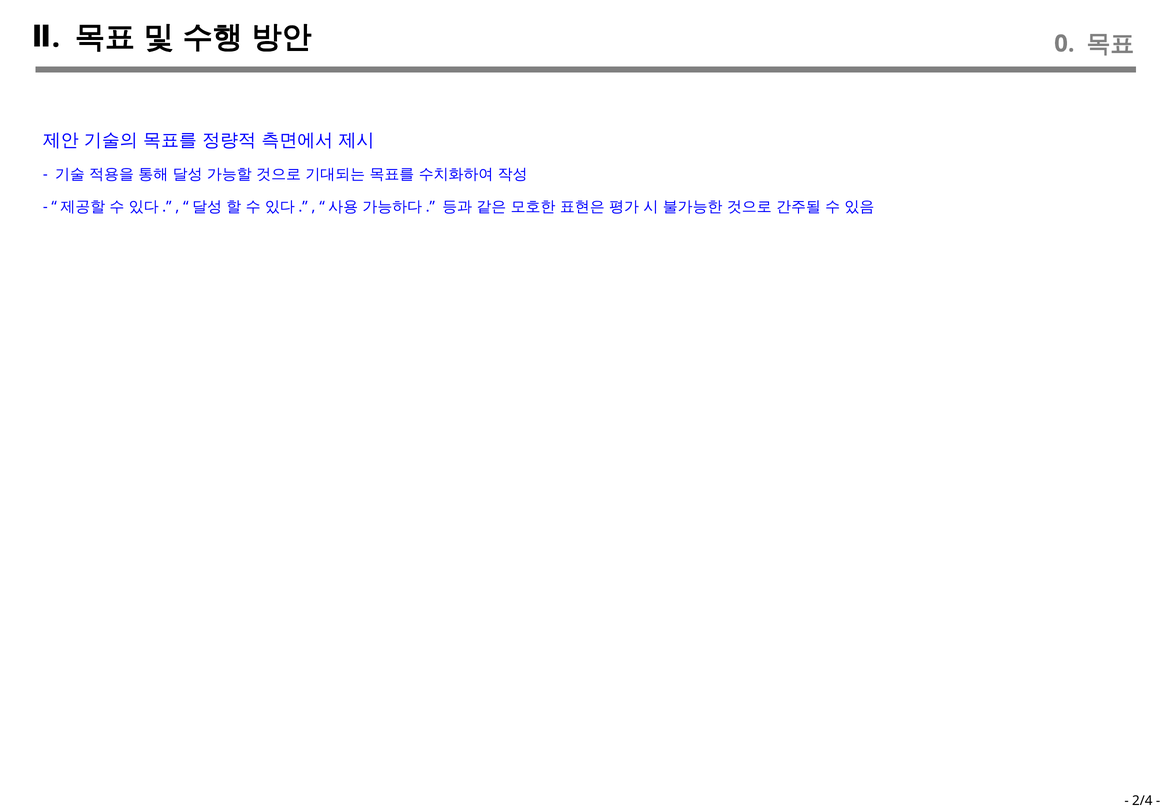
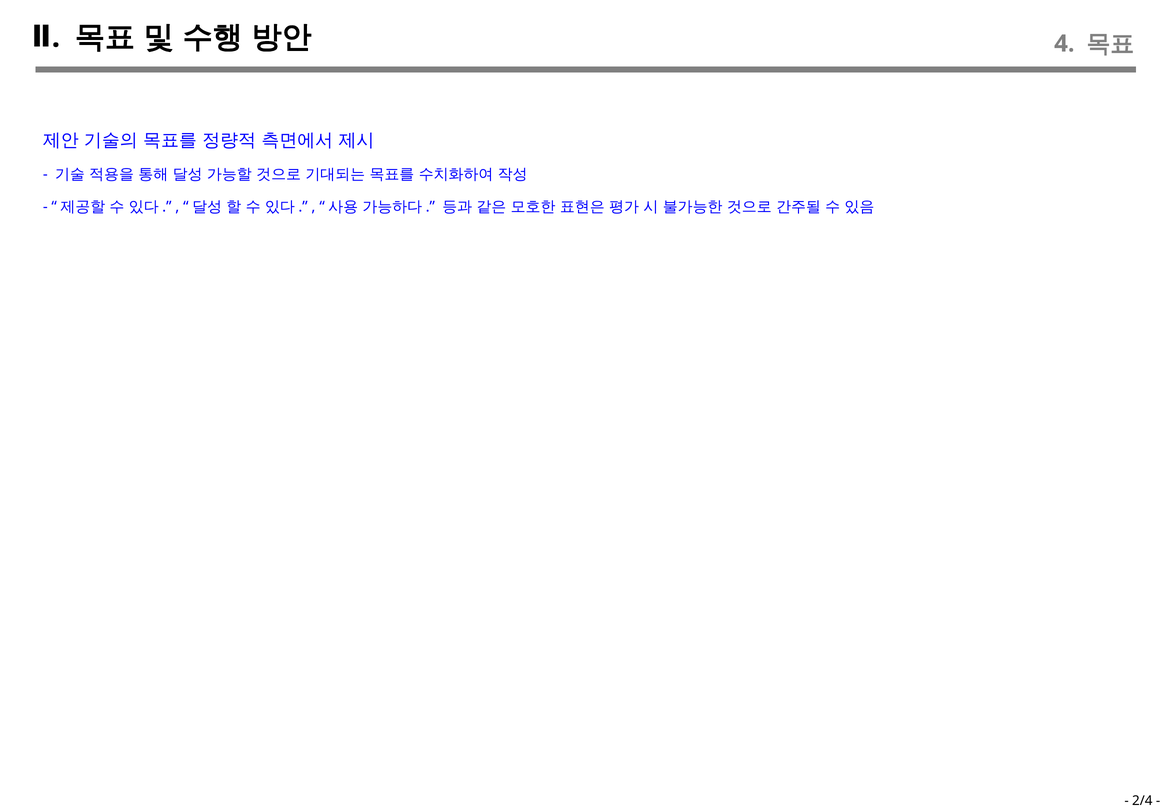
0: 0 -> 4
